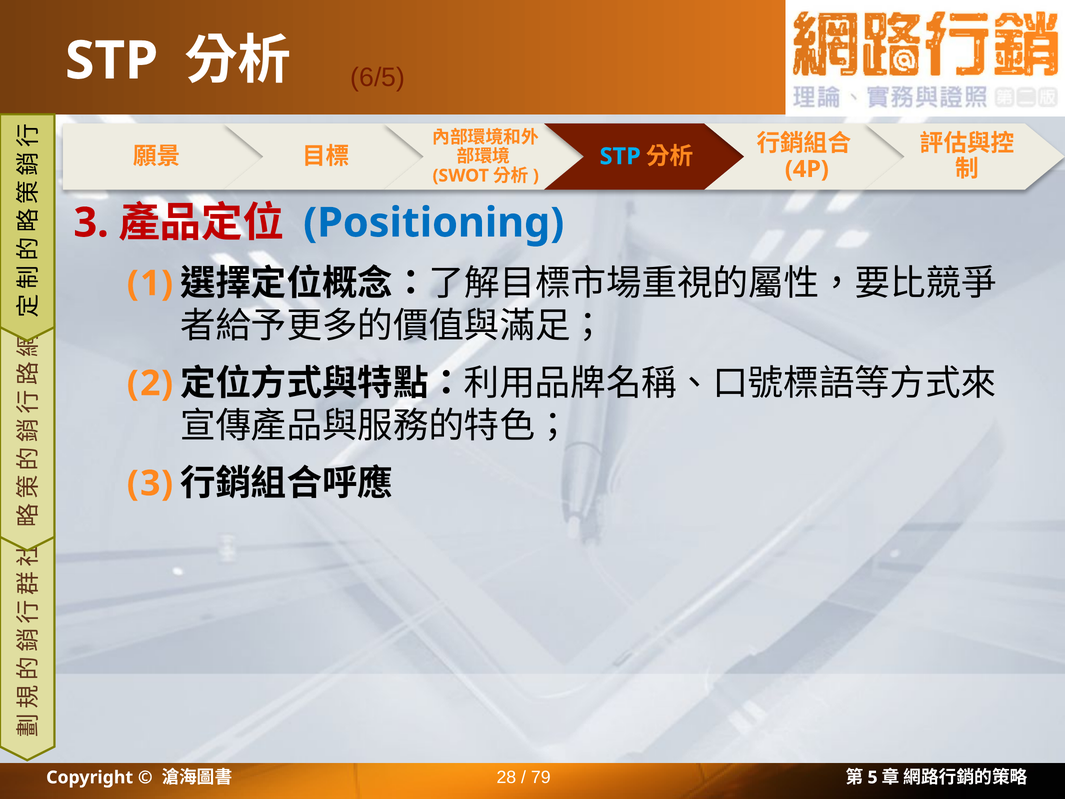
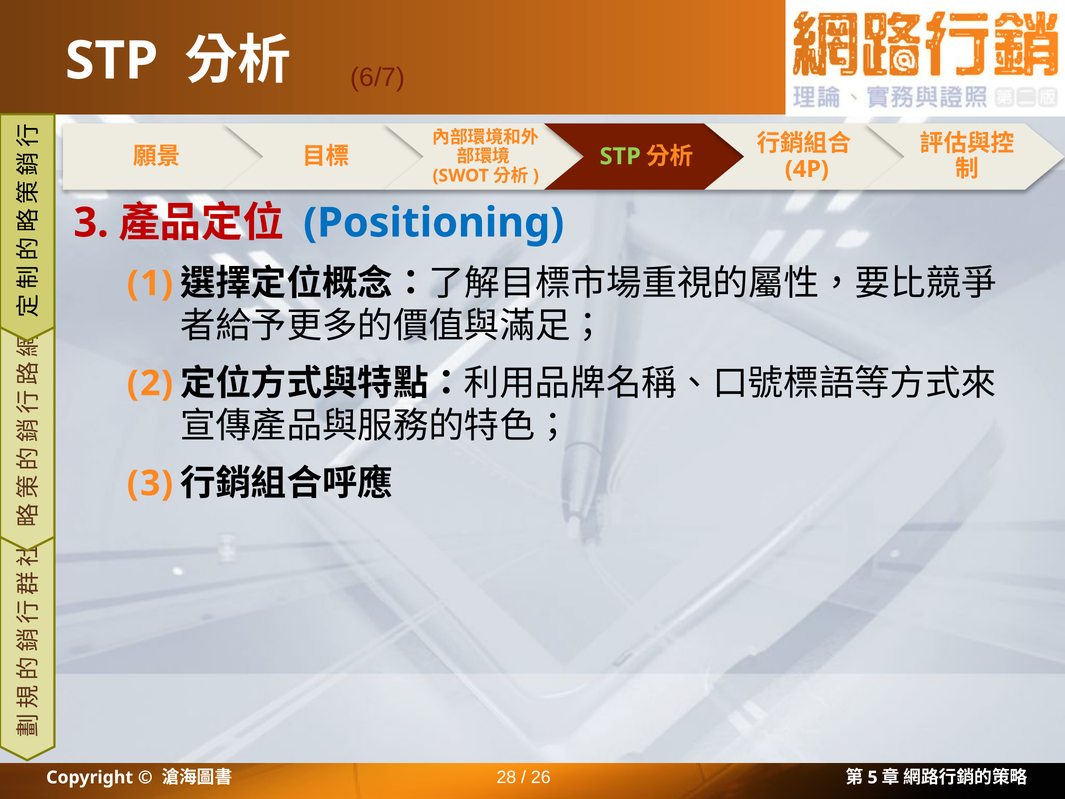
6/5: 6/5 -> 6/7
STP at (620, 156) colour: light blue -> light green
79: 79 -> 26
